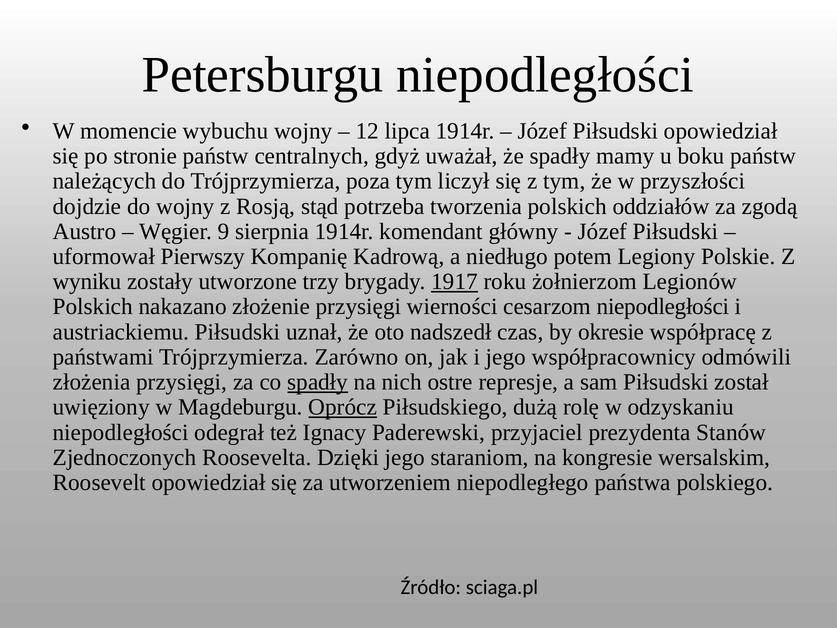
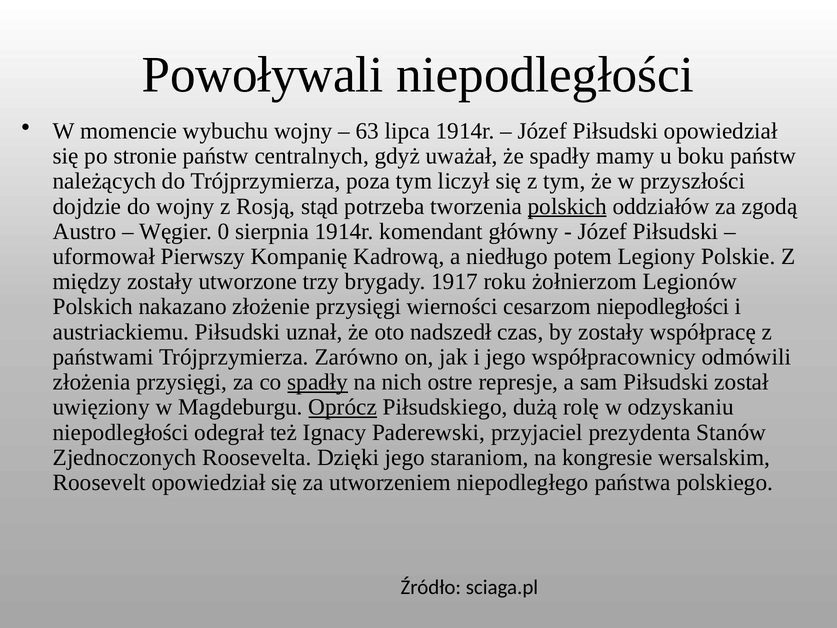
Petersburgu: Petersburgu -> Powoływali
12: 12 -> 63
polskich at (567, 206) underline: none -> present
9: 9 -> 0
wyniku: wyniku -> między
1917 underline: present -> none
by okresie: okresie -> zostały
